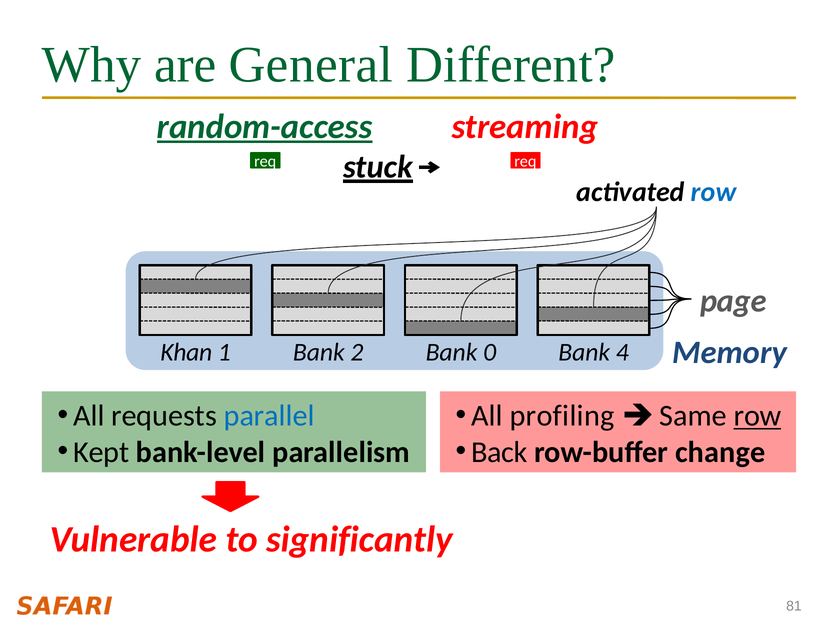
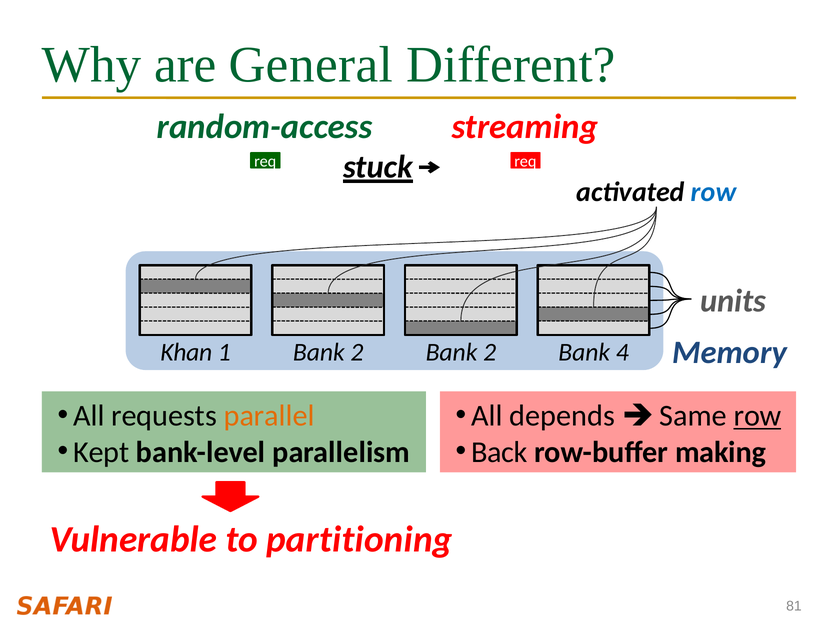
random-access underline: present -> none
page: page -> units
2 Bank 0: 0 -> 2
parallel colour: blue -> orange
profiling: profiling -> depends
change: change -> making
significantly: significantly -> partitioning
